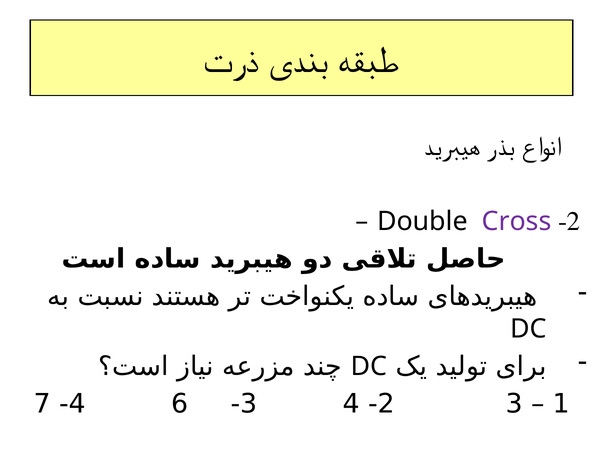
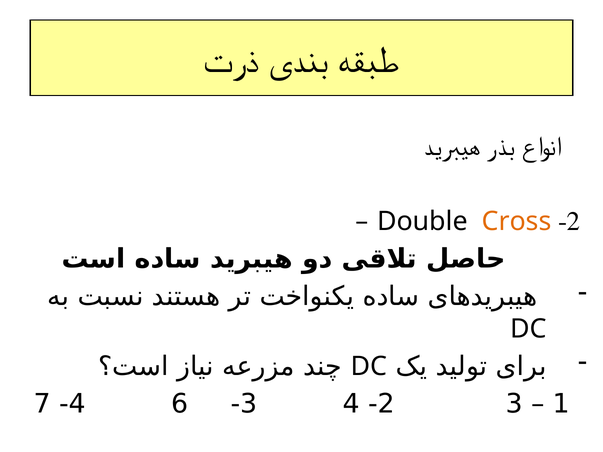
Cross colour: purple -> orange
